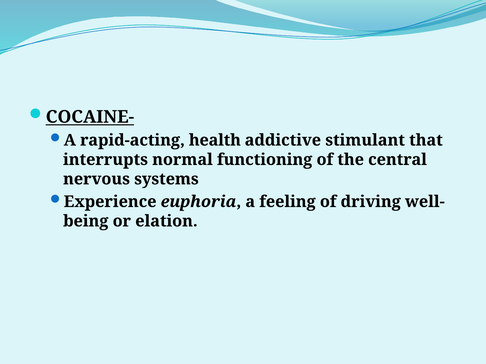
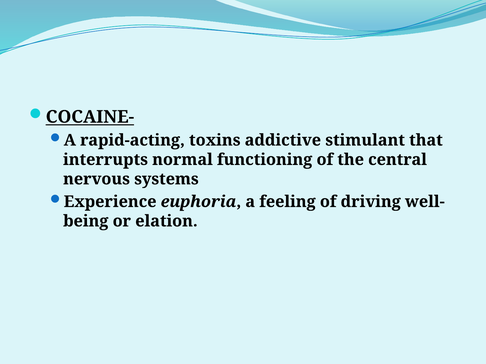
health: health -> toxins
